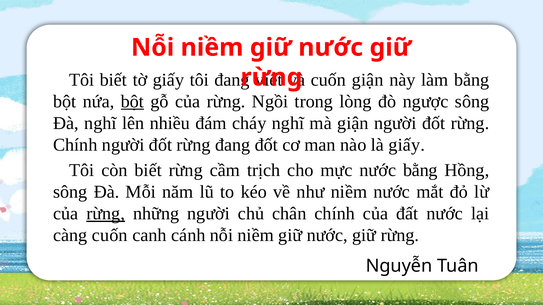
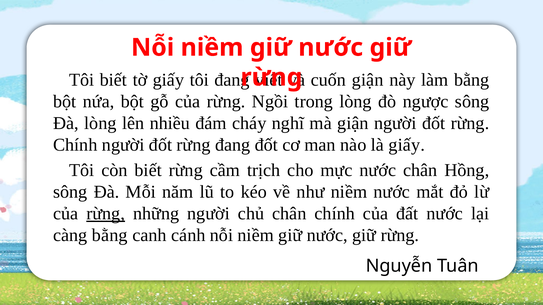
bột at (132, 102) underline: present -> none
Đà nghĩ: nghĩ -> lòng
nước bằng: bằng -> chân
càng cuốn: cuốn -> bằng
